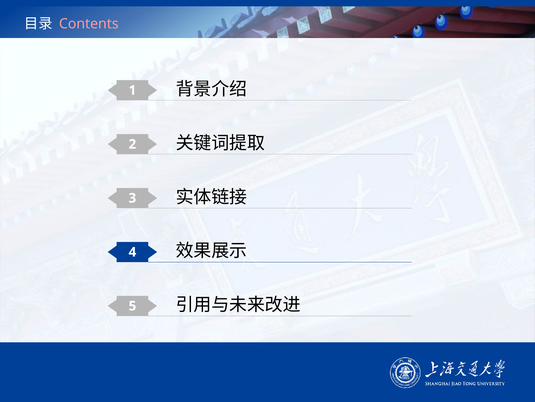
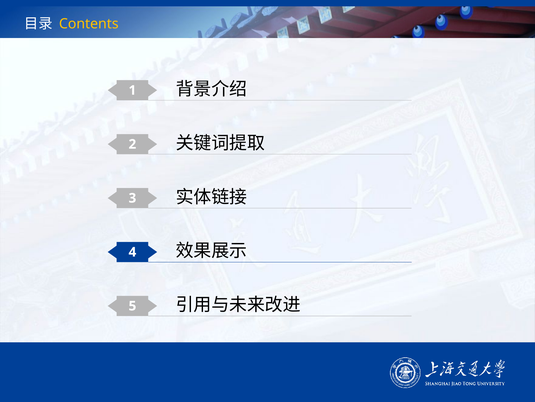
Contents colour: pink -> yellow
